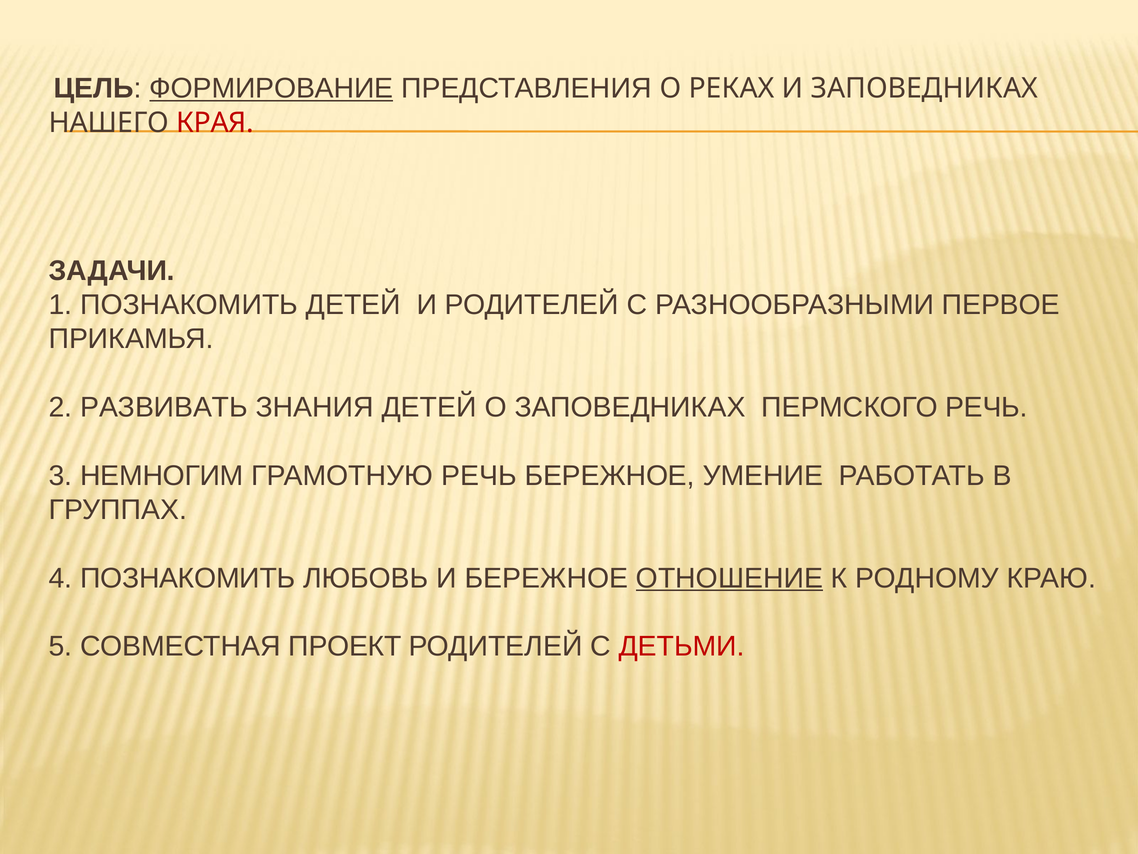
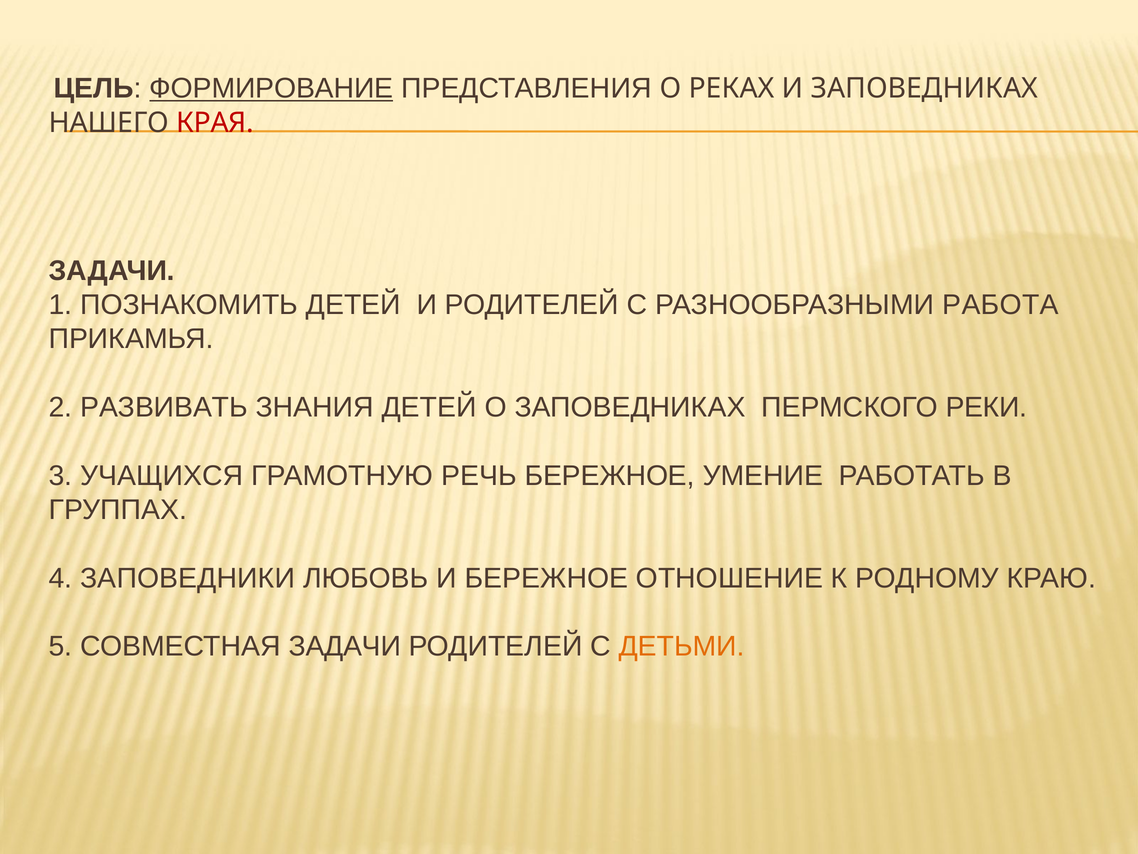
ПЕРВОЕ: ПЕРВОЕ -> РАБОТА
ПЕРМСКОГО РЕЧЬ: РЕЧЬ -> РЕКИ
НЕМНОГИМ: НЕМНОГИМ -> УЧАЩИХСЯ
4 ПОЗНАКОМИТЬ: ПОЗНАКОМИТЬ -> ЗАПОВЕДНИКИ
ОТНОШЕНИЕ underline: present -> none
СОВМЕСТНАЯ ПРОЕКТ: ПРОЕКТ -> ЗАДАЧИ
ДЕТЬМИ colour: red -> orange
